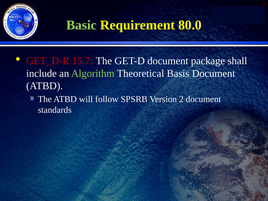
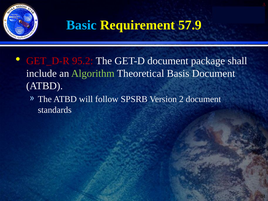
Basic colour: light green -> light blue
80.0: 80.0 -> 57.9
15.7: 15.7 -> 95.2
